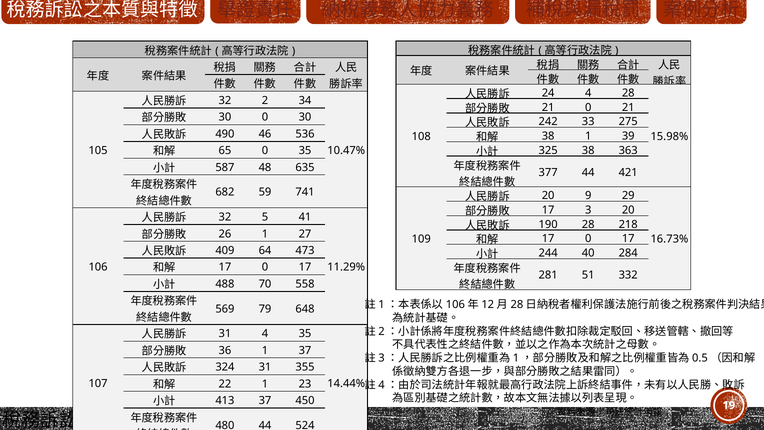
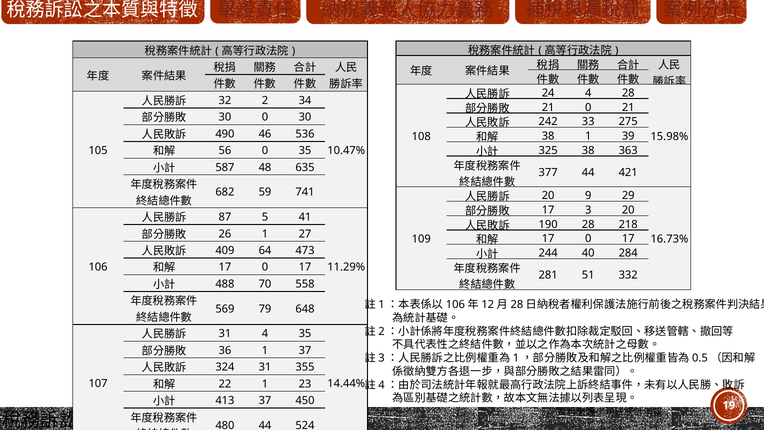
65: 65 -> 56
32 at (225, 217): 32 -> 87
